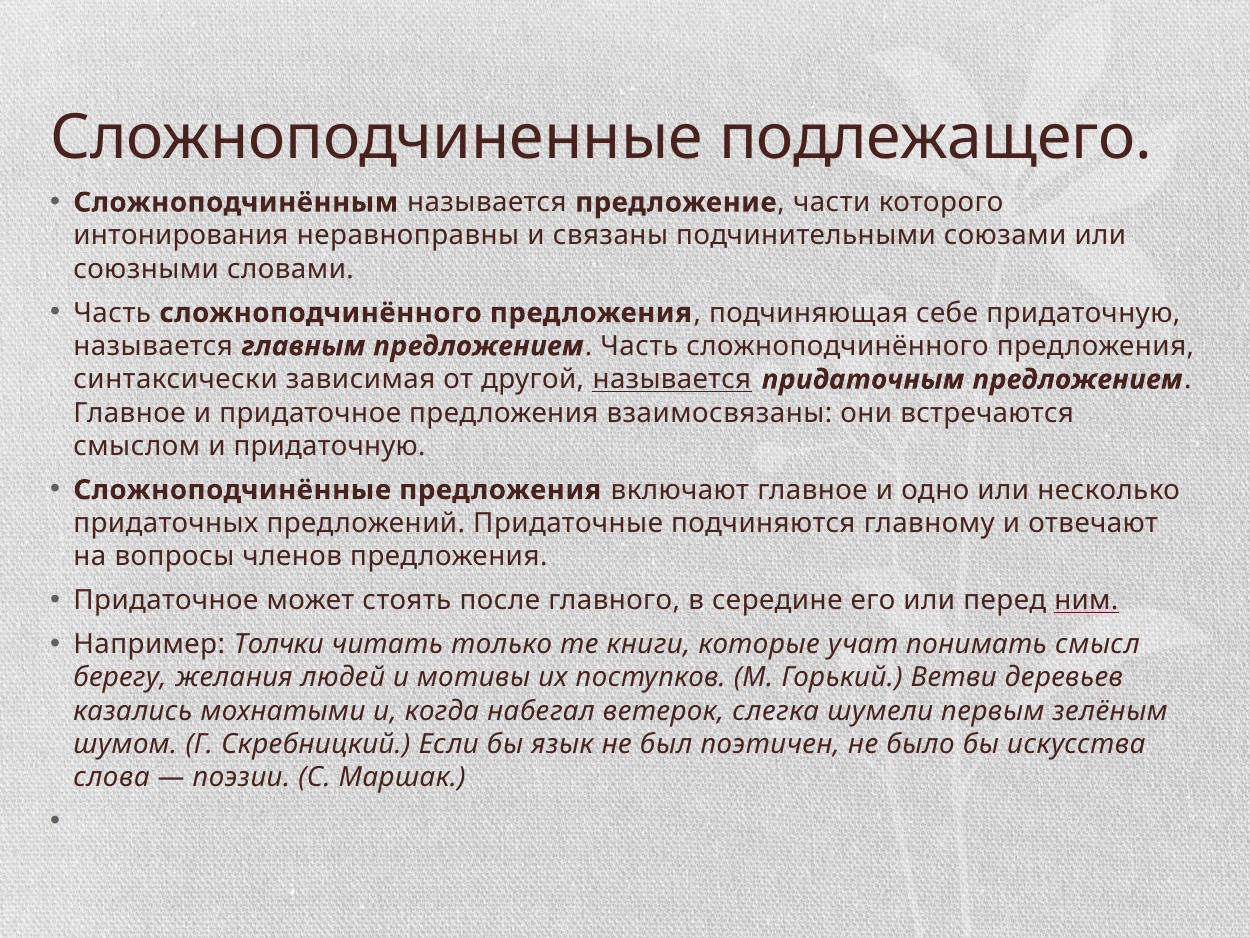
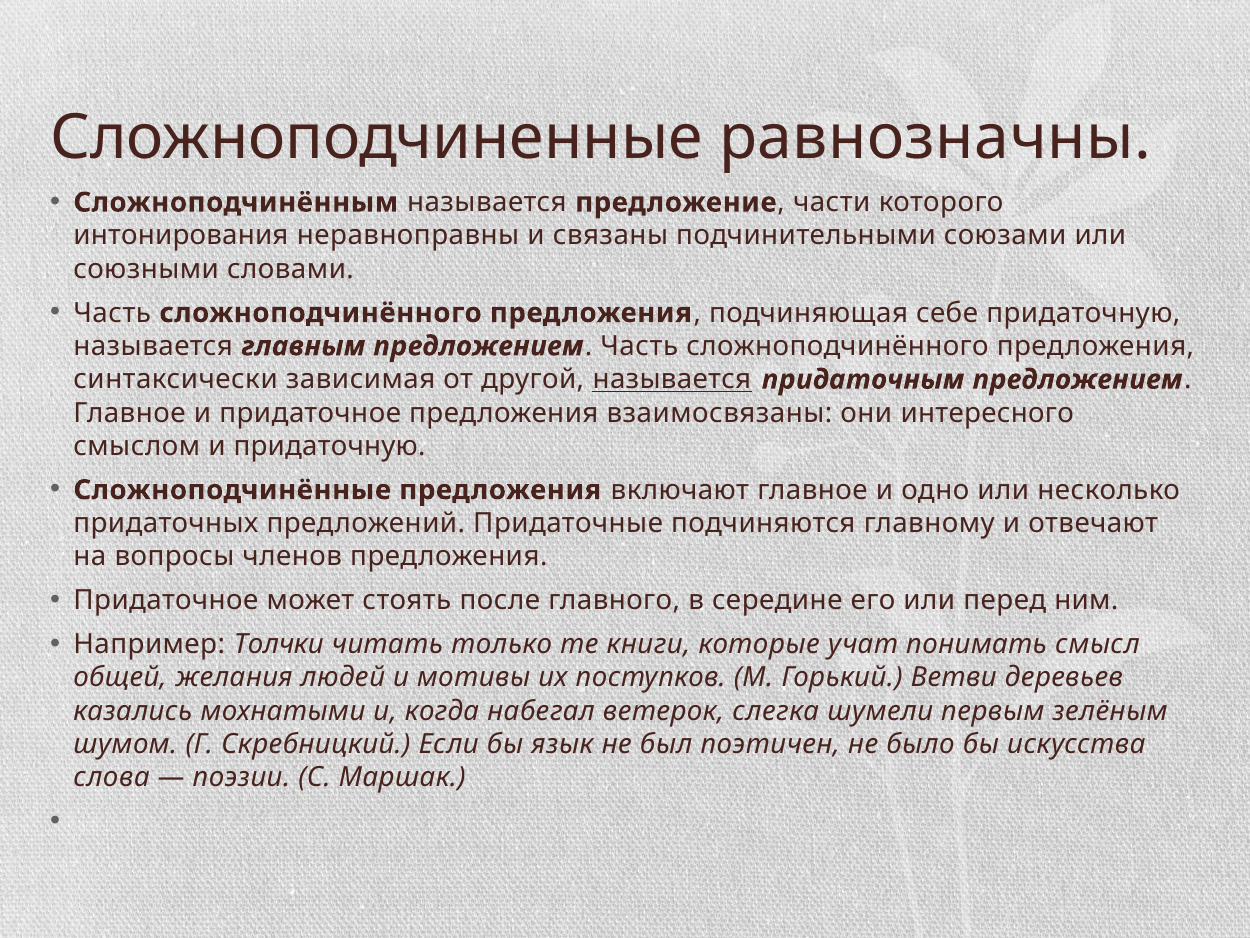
подлежащего: подлежащего -> равнозначны
встречаются: встречаются -> интересного
ним underline: present -> none
берегу: берегу -> общей
